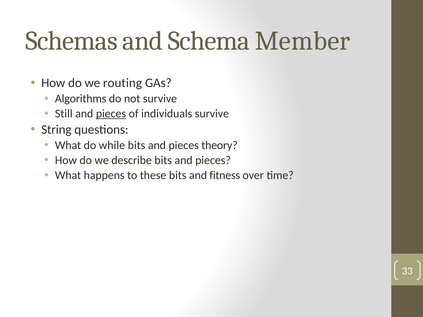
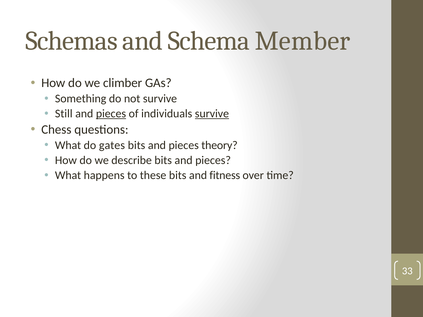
routing: routing -> climber
Algorithms: Algorithms -> Something
survive at (212, 114) underline: none -> present
String: String -> Chess
while: while -> gates
